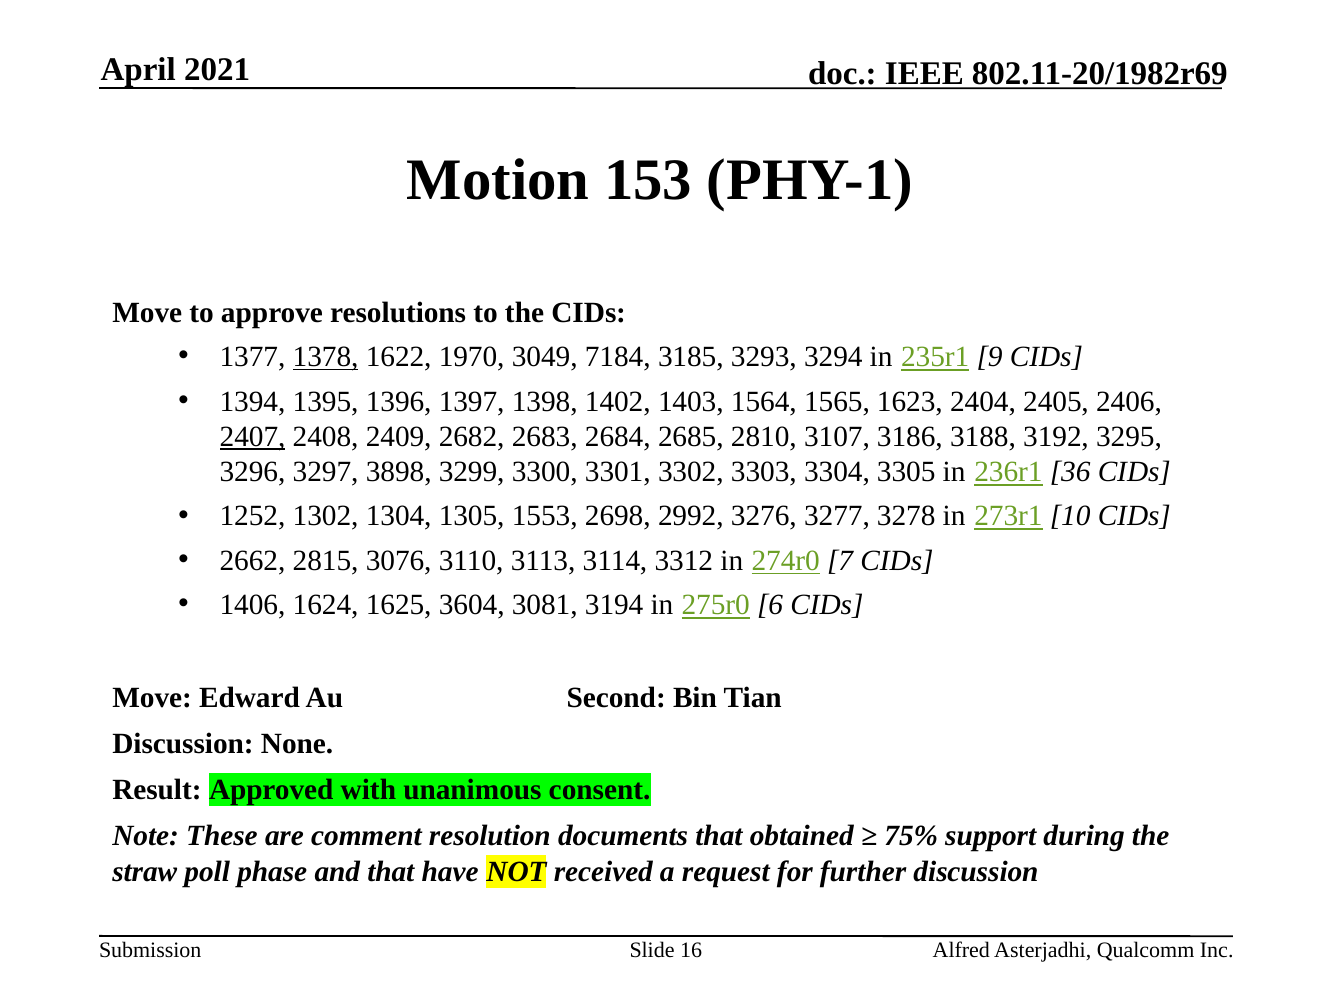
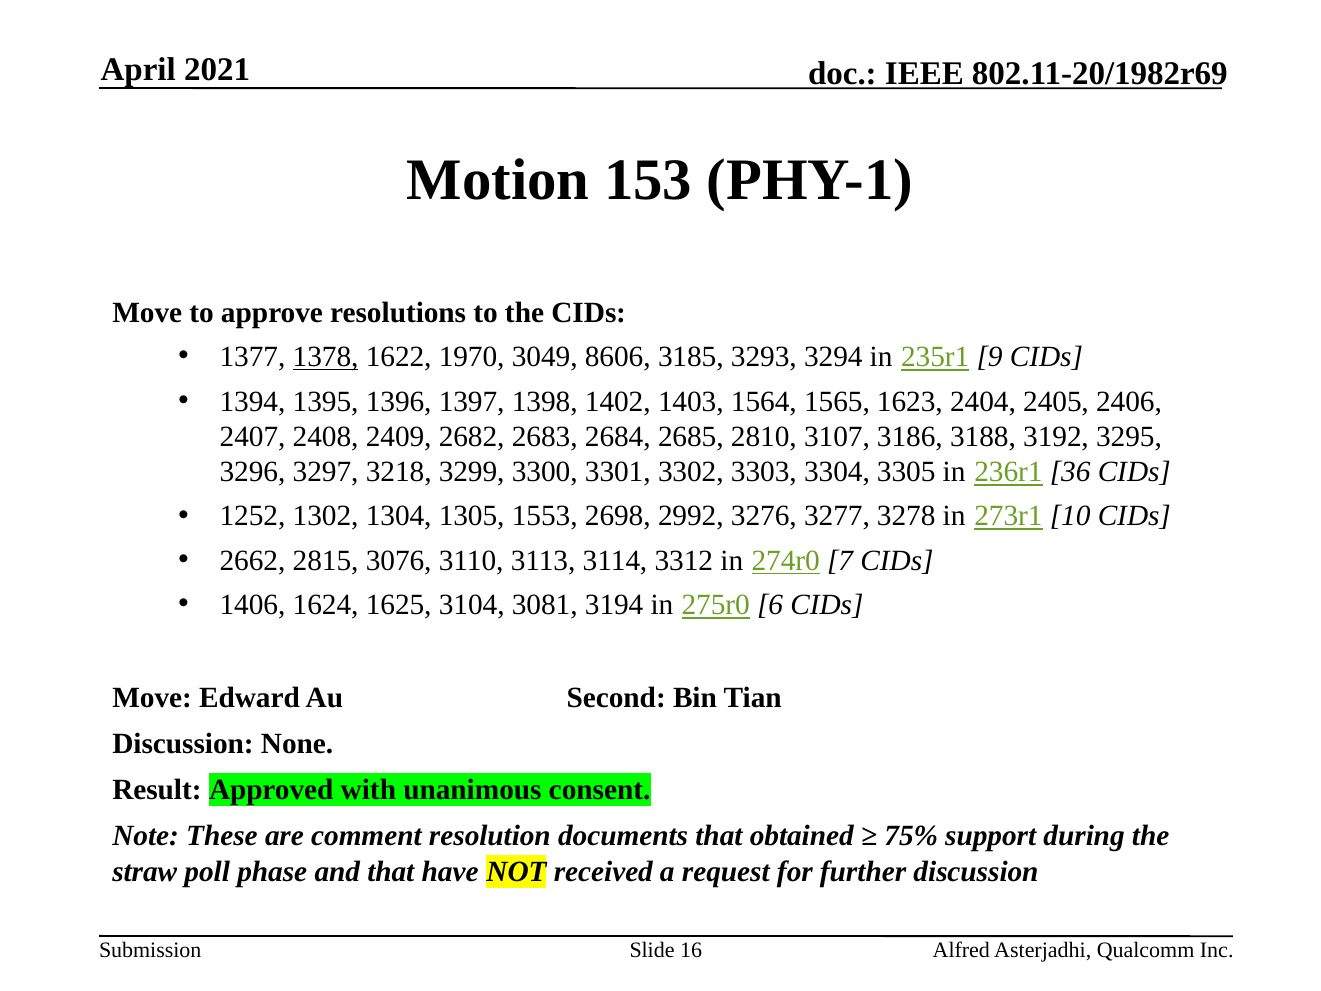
7184: 7184 -> 8606
2407 underline: present -> none
3898: 3898 -> 3218
3604: 3604 -> 3104
